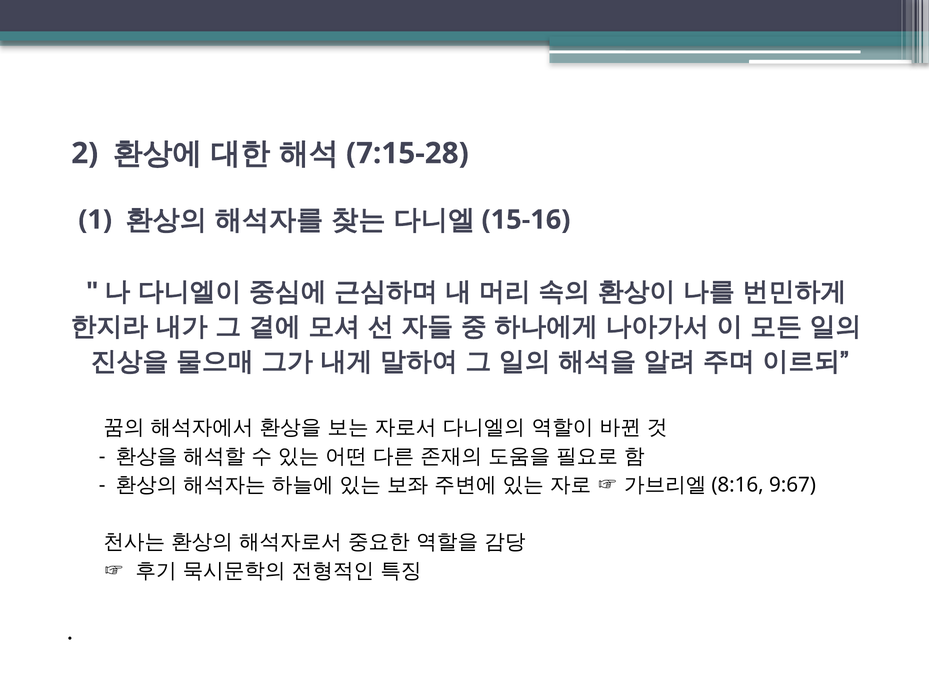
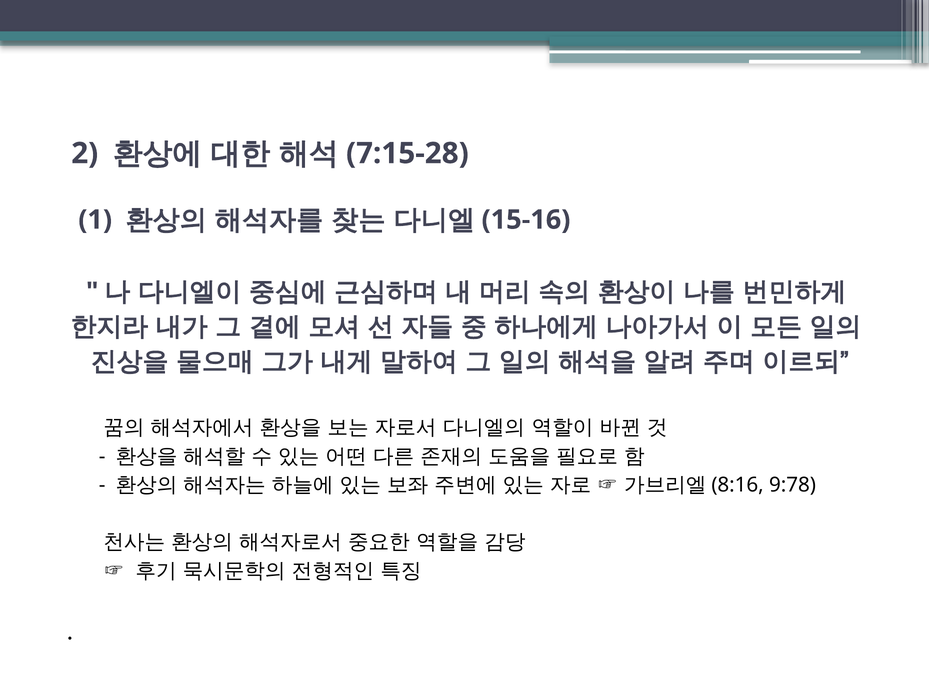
9:67: 9:67 -> 9:78
